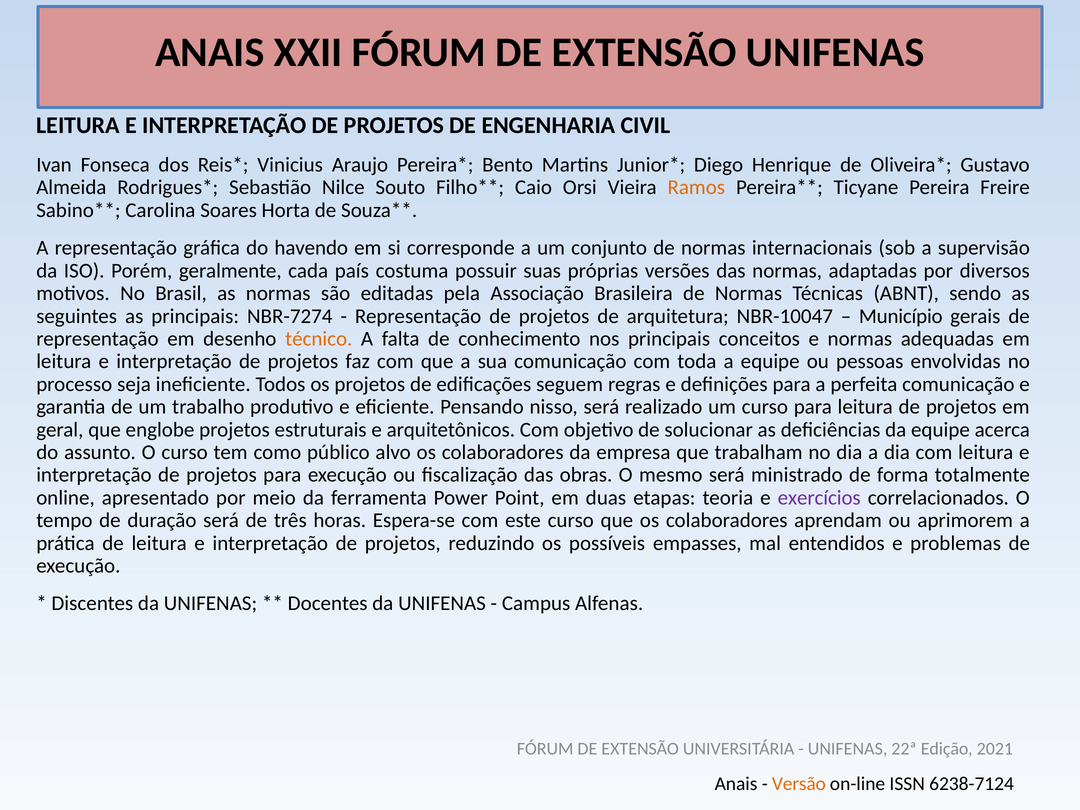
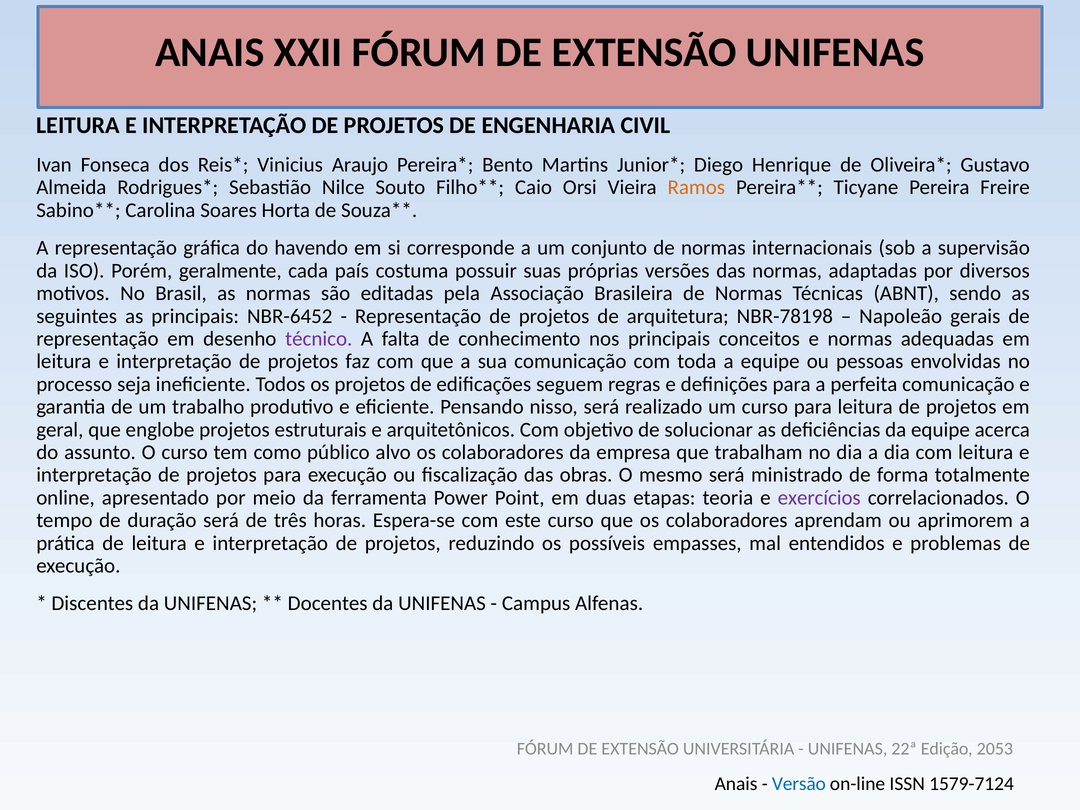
NBR-7274: NBR-7274 -> NBR-6452
NBR-10047: NBR-10047 -> NBR-78198
Município: Município -> Napoleão
técnico colour: orange -> purple
2021: 2021 -> 2053
Versão colour: orange -> blue
6238-7124: 6238-7124 -> 1579-7124
